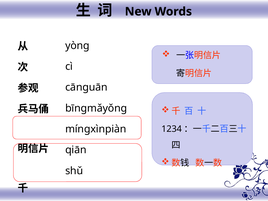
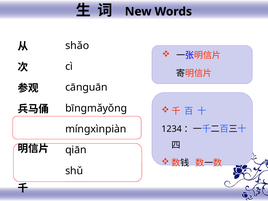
yònɡ: yònɡ -> shǎo
